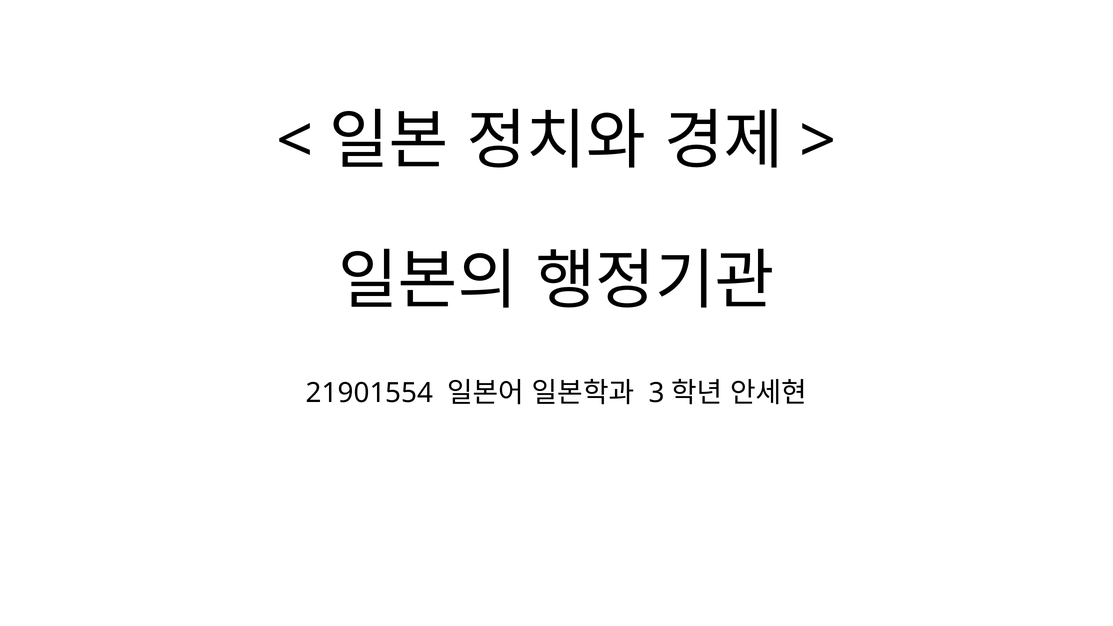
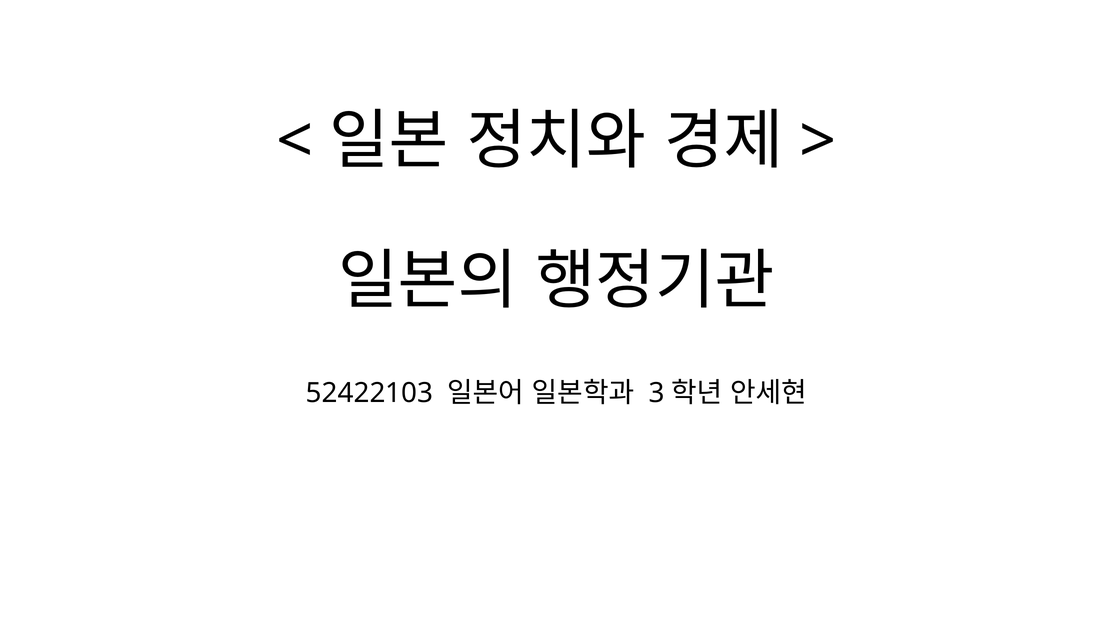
21901554: 21901554 -> 52422103
